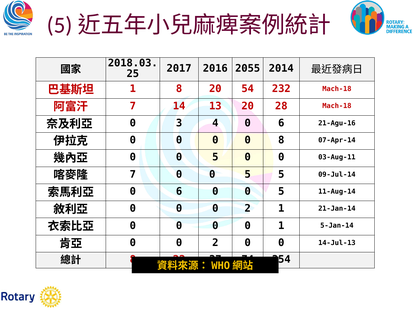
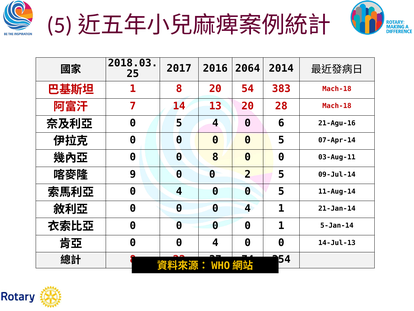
2055: 2055 -> 2064
232: 232 -> 383
3 at (179, 123): 3 -> 5
0 0 0 8: 8 -> 5
5 at (215, 157): 5 -> 8
7 at (133, 174): 7 -> 9
5 at (248, 174): 5 -> 2
6 at (179, 191): 6 -> 4
0 0 0 2: 2 -> 4
2 at (215, 242): 2 -> 4
